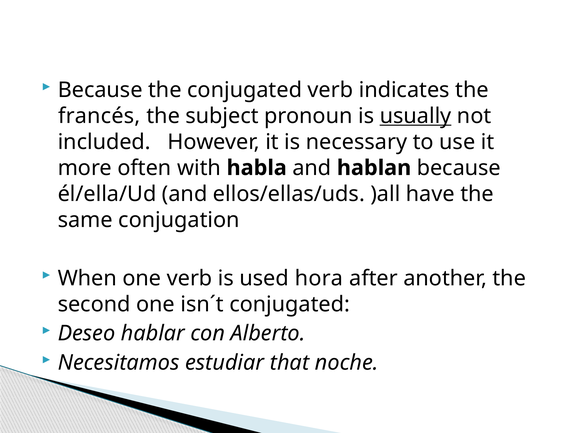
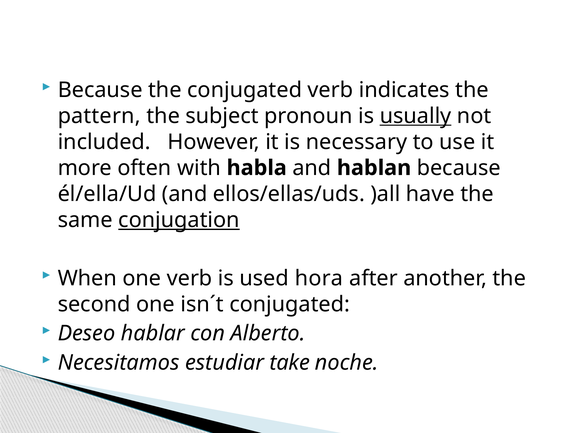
francés: francés -> pattern
conjugation underline: none -> present
that: that -> take
